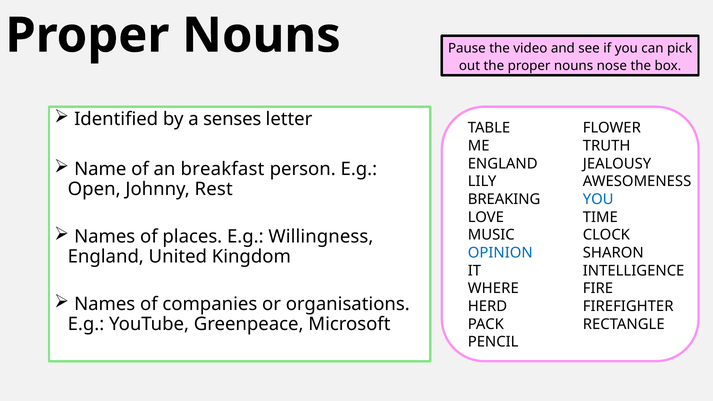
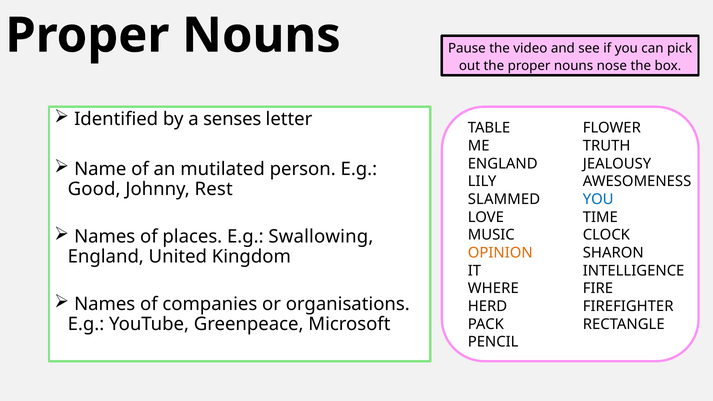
breakfast: breakfast -> mutilated
Open: Open -> Good
BREAKING: BREAKING -> SLAMMED
Willingness: Willingness -> Swallowing
OPINION colour: blue -> orange
